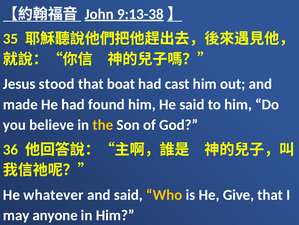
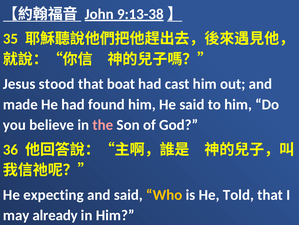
the colour: yellow -> pink
whatever: whatever -> expecting
Give: Give -> Told
anyone: anyone -> already
